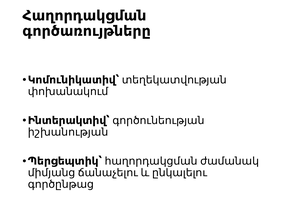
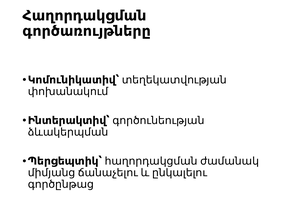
իշխանության: իշխանության -> ձևակերպման
